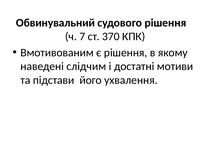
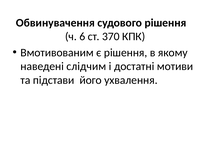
Обвинувальний: Обвинувальний -> Обвинувачення
7: 7 -> 6
